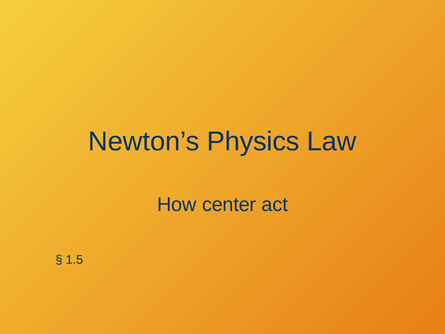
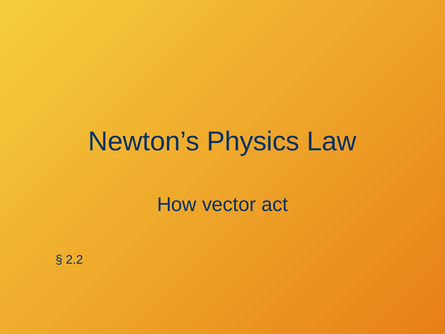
center: center -> vector
1.5: 1.5 -> 2.2
